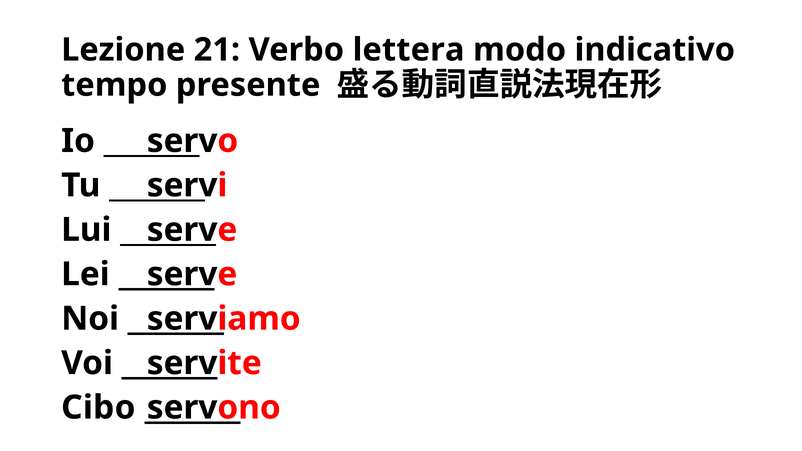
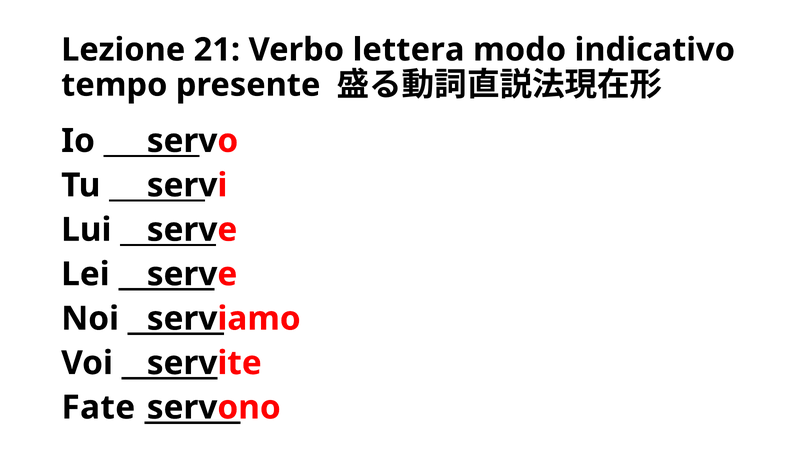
Cibo: Cibo -> Fate
